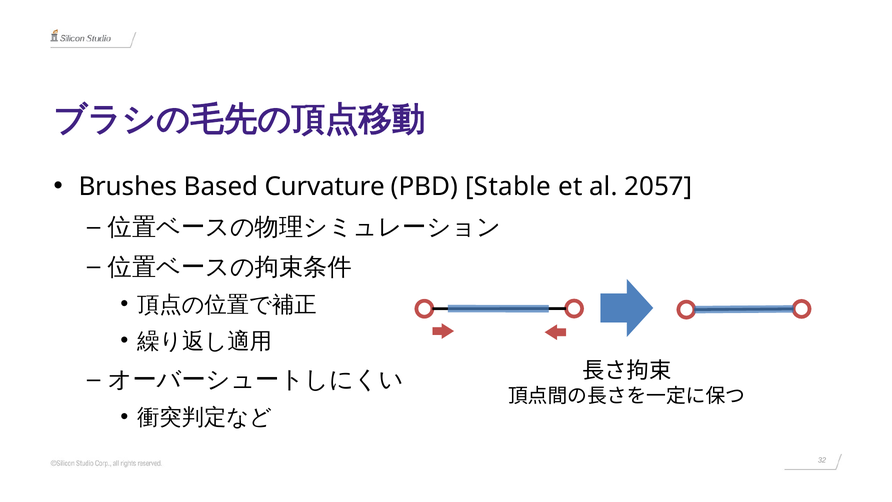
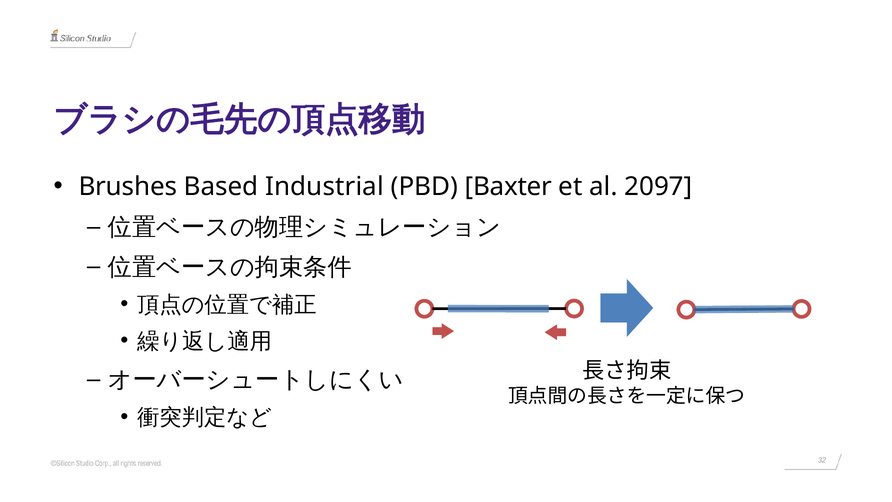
Curvature: Curvature -> Industrial
Stable: Stable -> Baxter
2057: 2057 -> 2097
